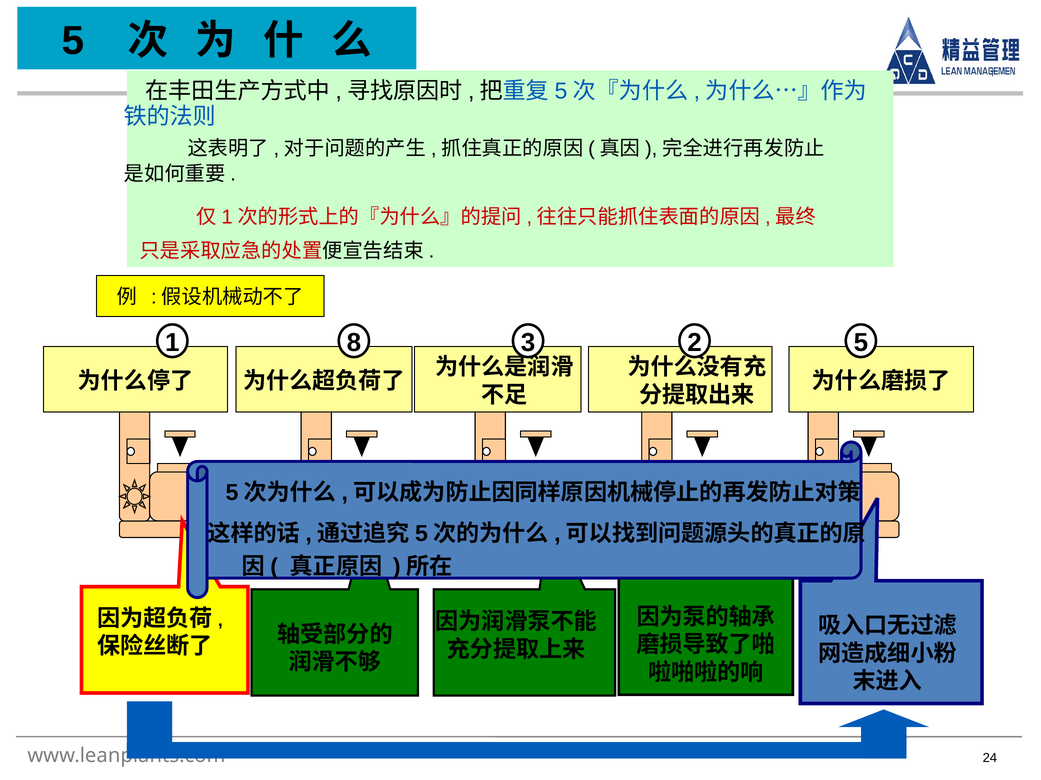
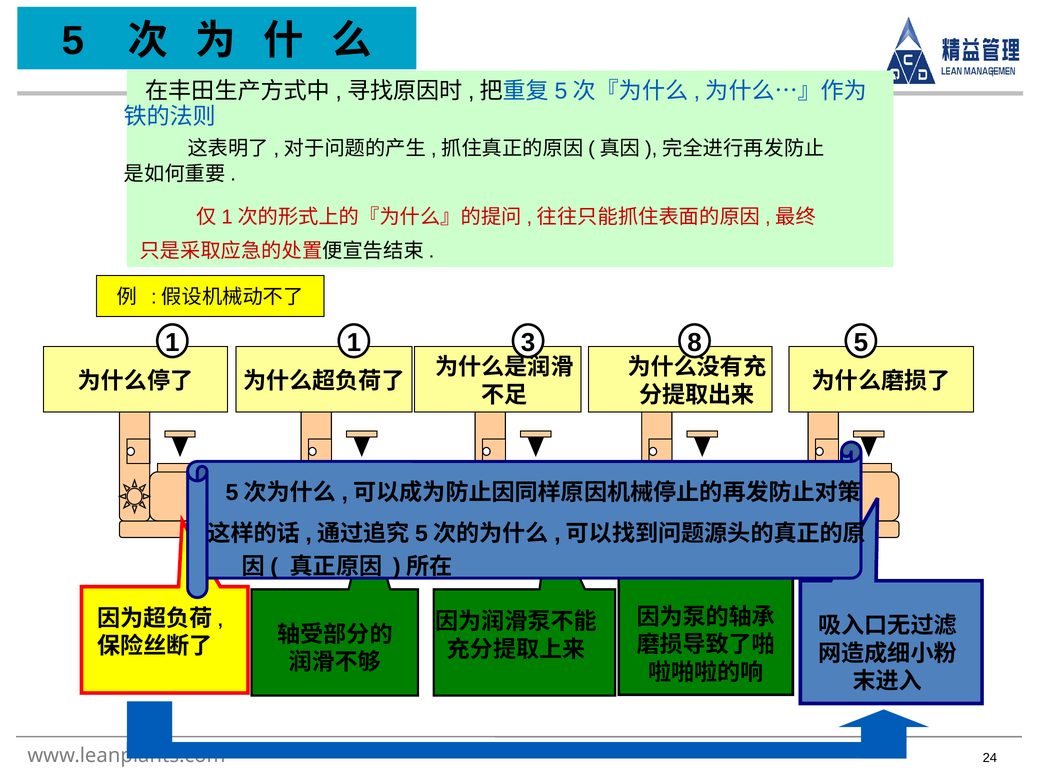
1 8: 8 -> 1
2: 2 -> 8
